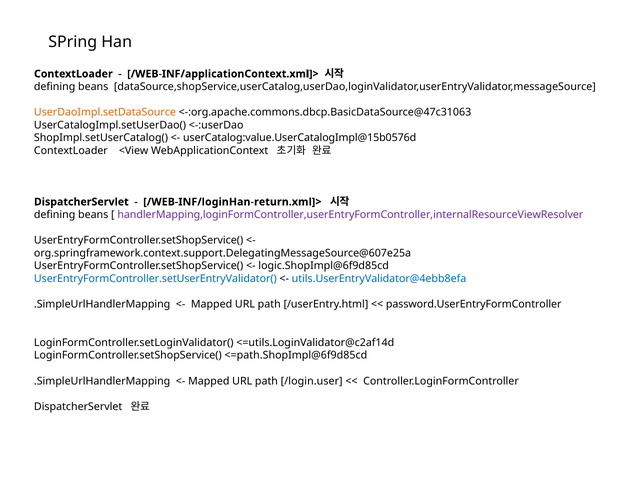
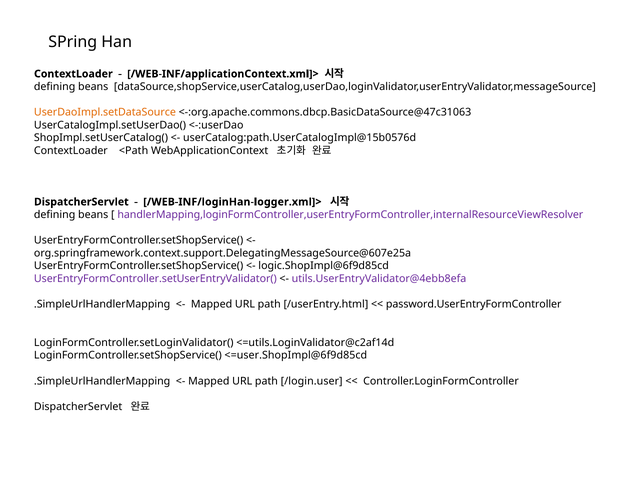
userCatalog:value.UserCatalogImpl@15b0576d: userCatalog:value.UserCatalogImpl@15b0576d -> userCatalog:path.UserCatalogImpl@15b0576d
<View: <View -> <Path
/WEB-INF/loginHan-return.xml]>: /WEB-INF/loginHan-return.xml]> -> /WEB-INF/loginHan-logger.xml]>
UserEntryFormController.setUserEntryValidator( colour: blue -> purple
utils.UserEntryValidator@4ebb8efa colour: blue -> purple
<=path.ShopImpl@6f9d85cd: <=path.ShopImpl@6f9d85cd -> <=user.ShopImpl@6f9d85cd
